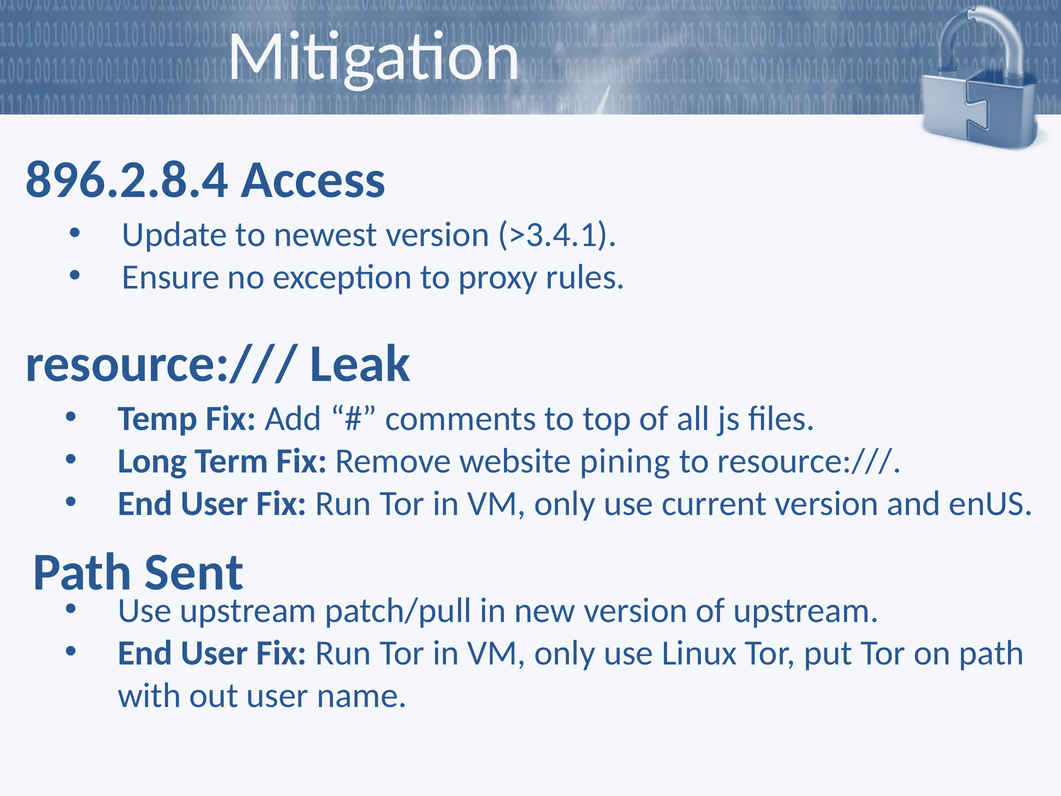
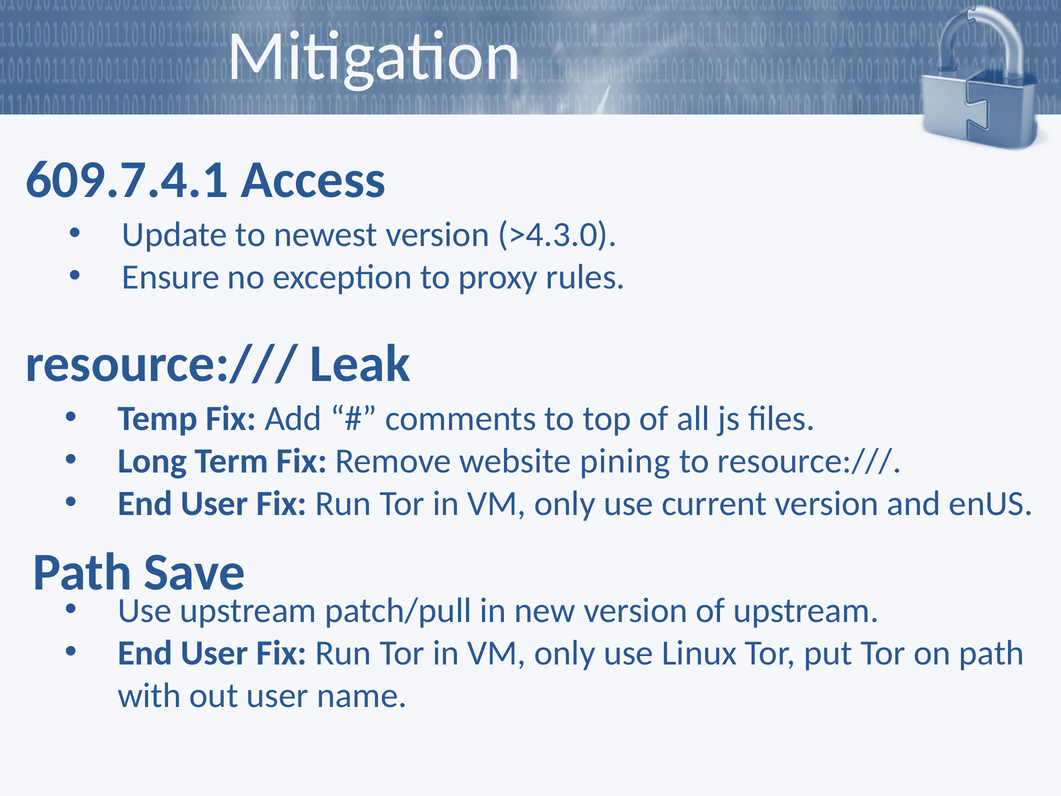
896.2.8.4: 896.2.8.4 -> 609.7.4.1
>3.4.1: >3.4.1 -> >4.3.0
Sent: Sent -> Save
